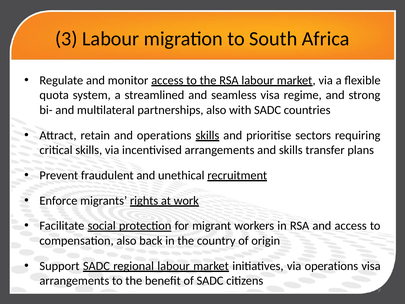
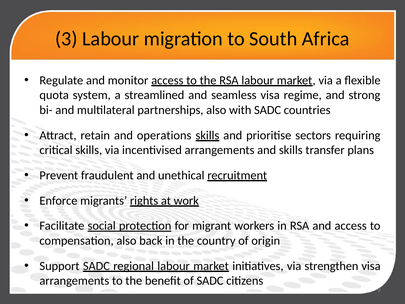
via operations: operations -> strengthen
